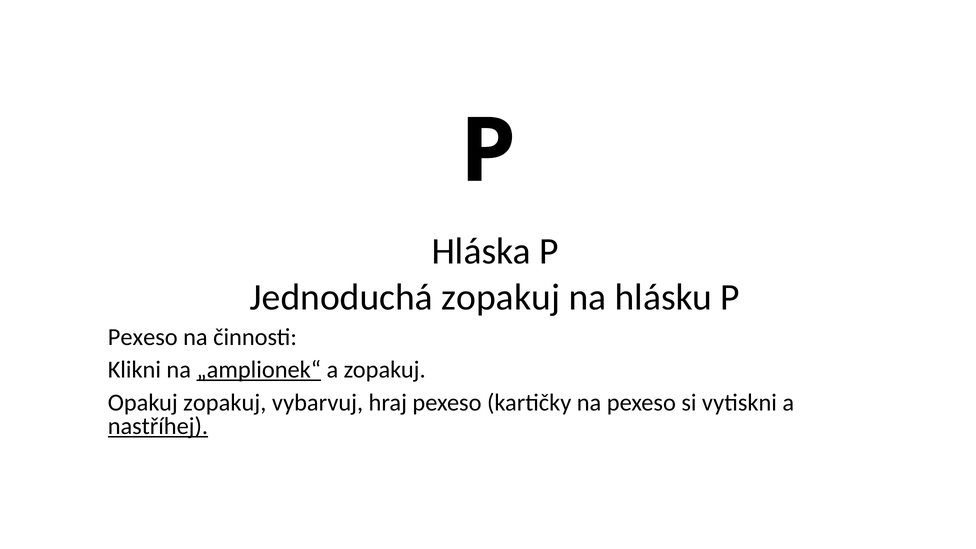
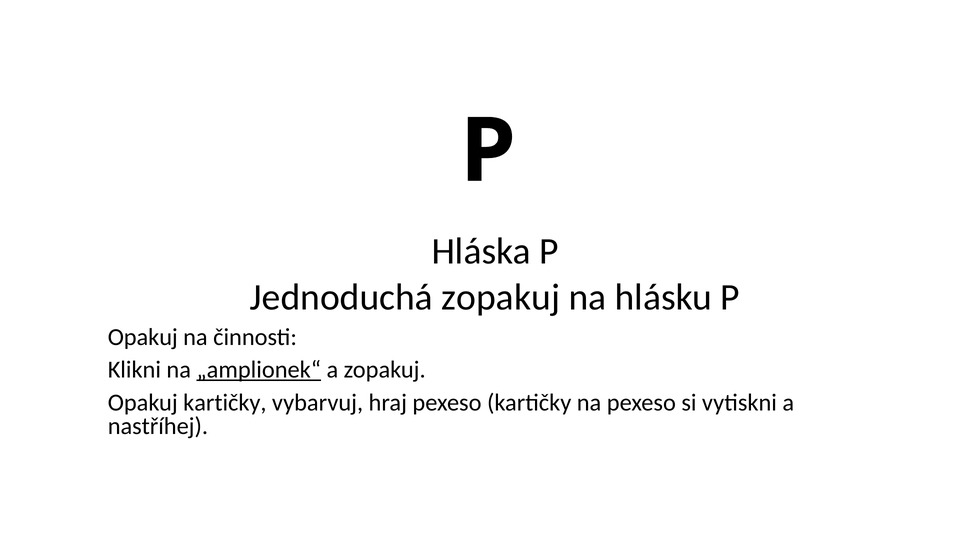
Pexeso at (143, 337): Pexeso -> Opakuj
Opakuj zopakuj: zopakuj -> kartičky
nastříhej underline: present -> none
